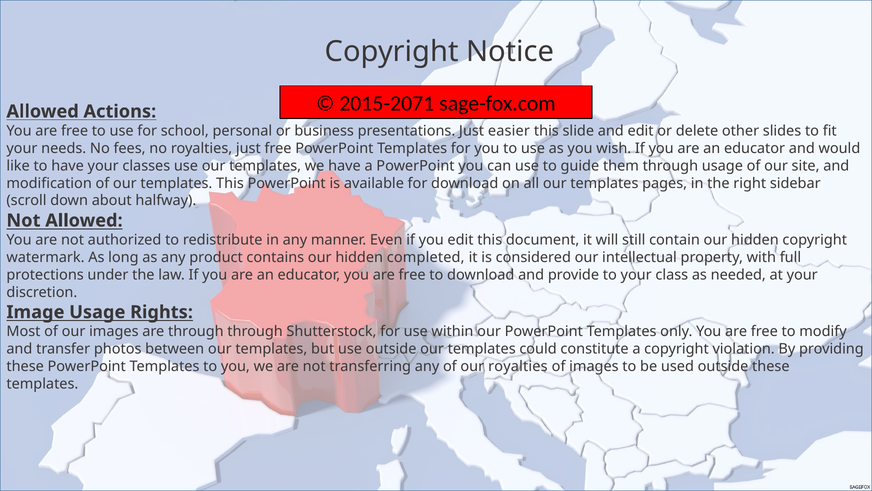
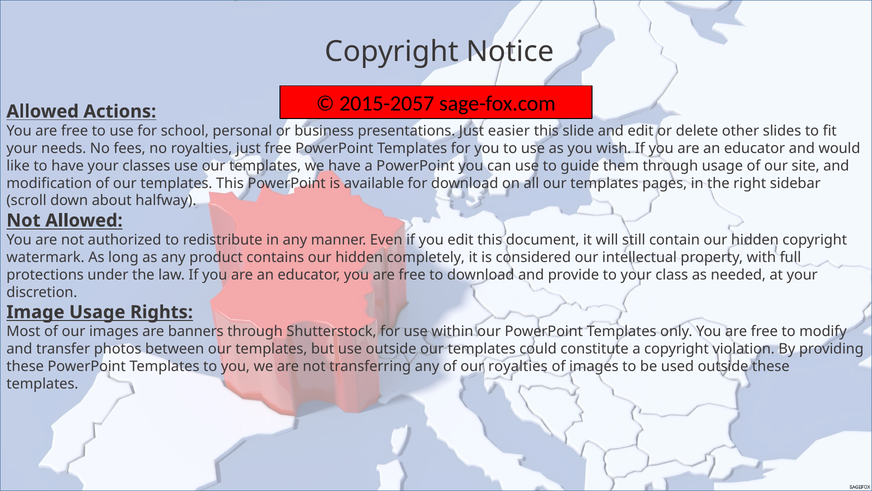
2015-2071: 2015-2071 -> 2015-2057
completed: completed -> completely
are through: through -> banners
